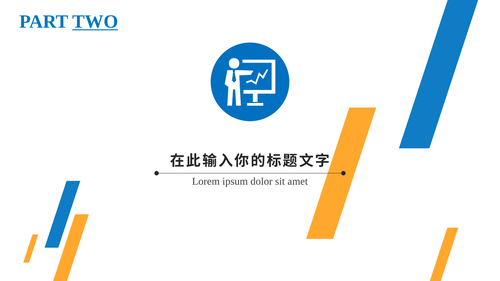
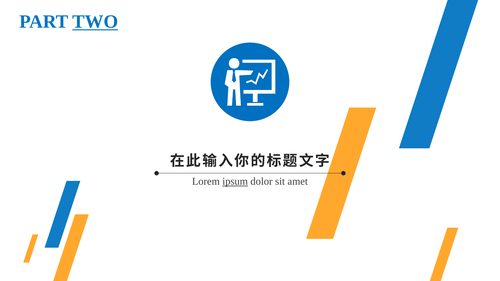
ipsum underline: none -> present
